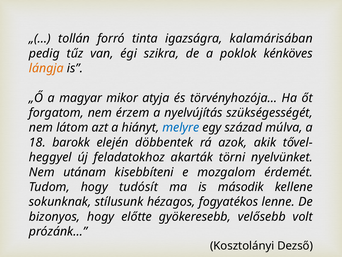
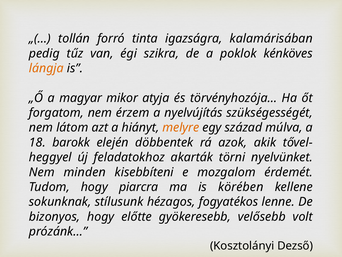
melyre colour: blue -> orange
utánam: utánam -> minden
tudósít: tudósít -> piarcra
második: második -> körében
